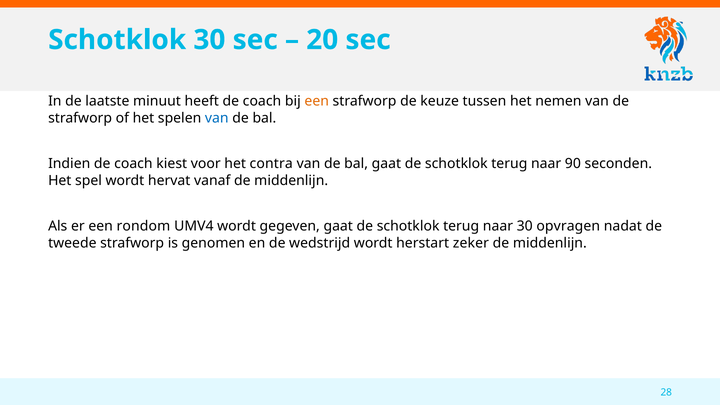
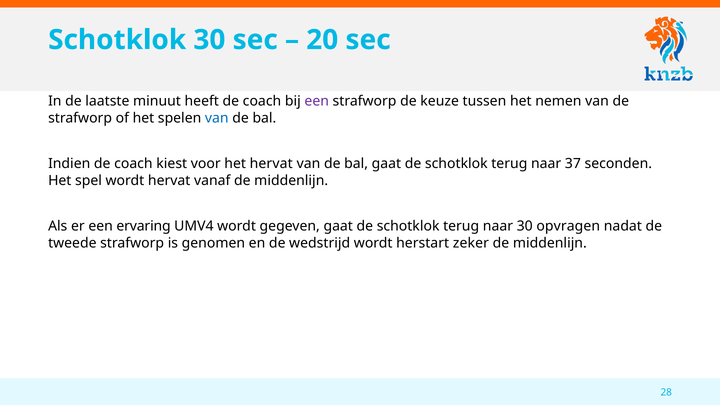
een at (317, 101) colour: orange -> purple
het contra: contra -> hervat
90: 90 -> 37
rondom: rondom -> ervaring
